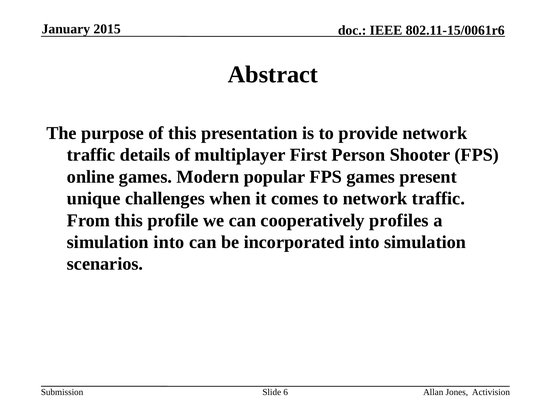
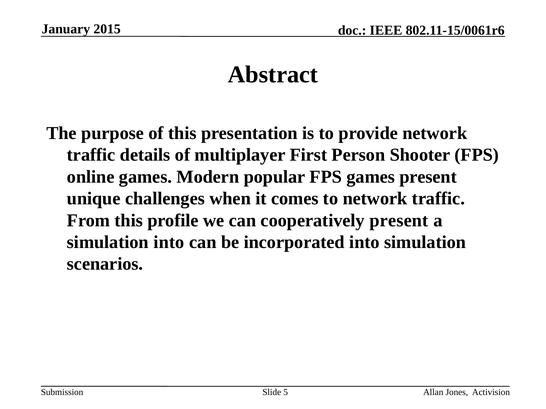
cooperatively profiles: profiles -> present
6: 6 -> 5
